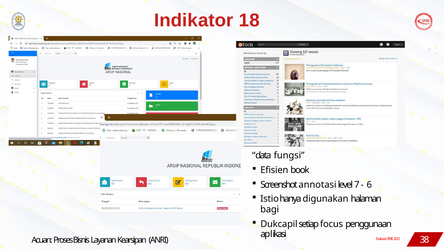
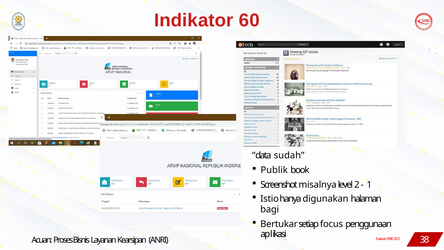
18: 18 -> 60
fungsi: fungsi -> sudah
Efisien: Efisien -> Publik
annotasi: annotasi -> misalnya
7: 7 -> 2
6: 6 -> 1
Dukcapil: Dukcapil -> Bertukar
